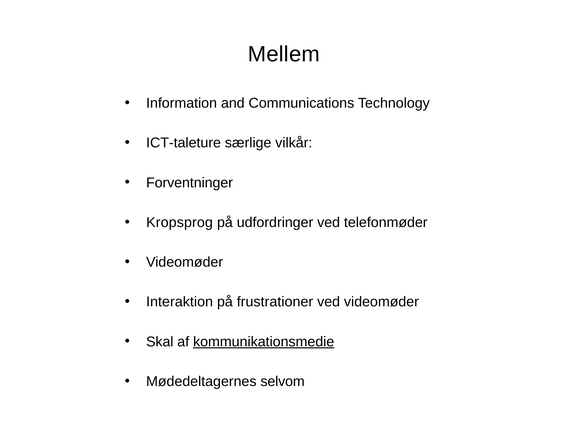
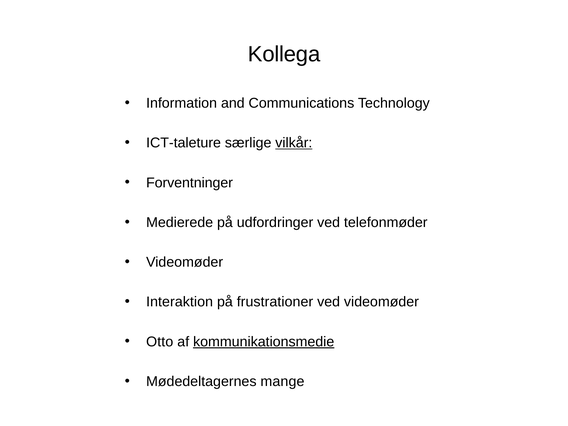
Mellem: Mellem -> Kollega
vilkår underline: none -> present
Kropsprog: Kropsprog -> Medierede
Skal: Skal -> Otto
selvom: selvom -> mange
